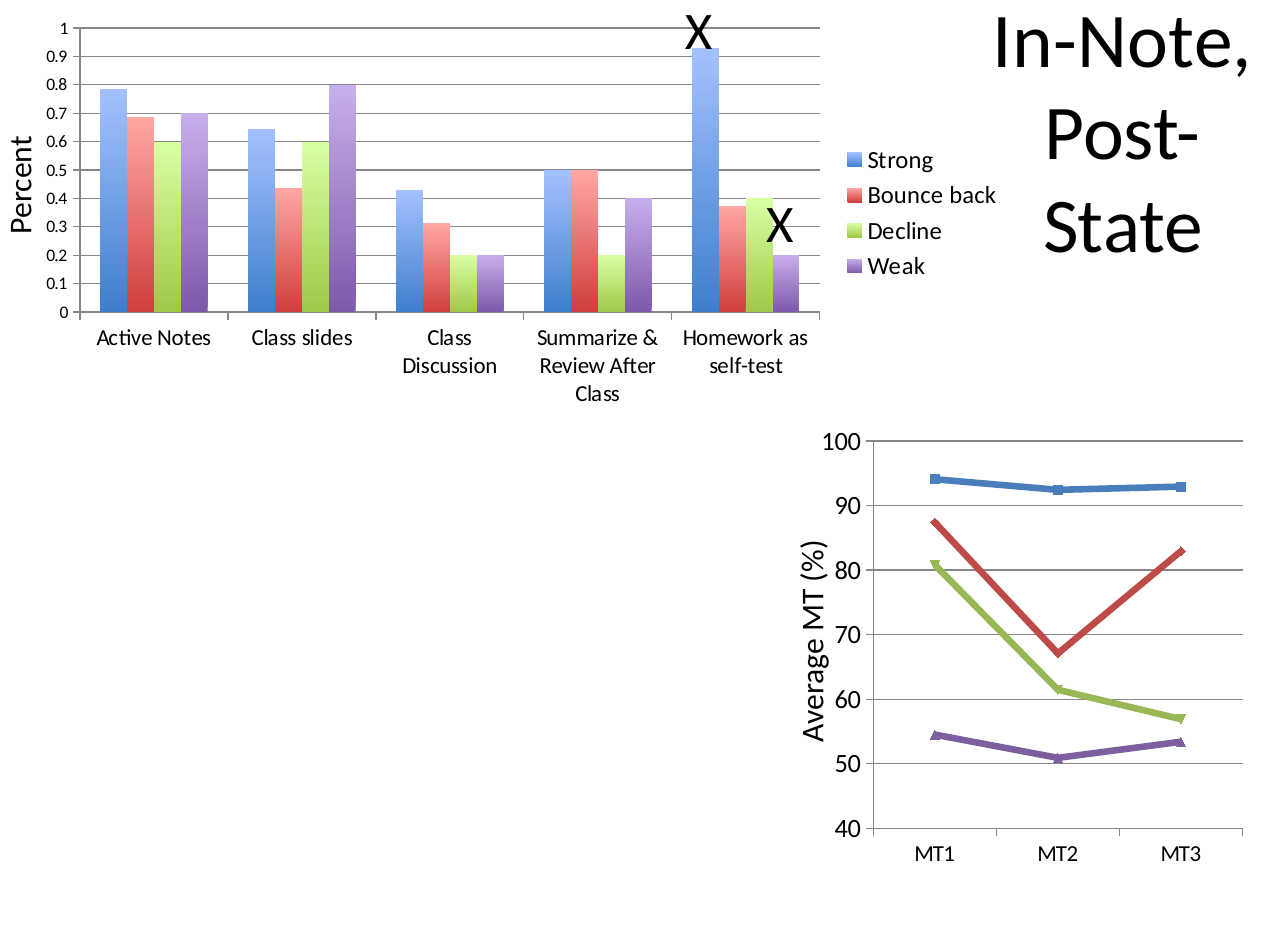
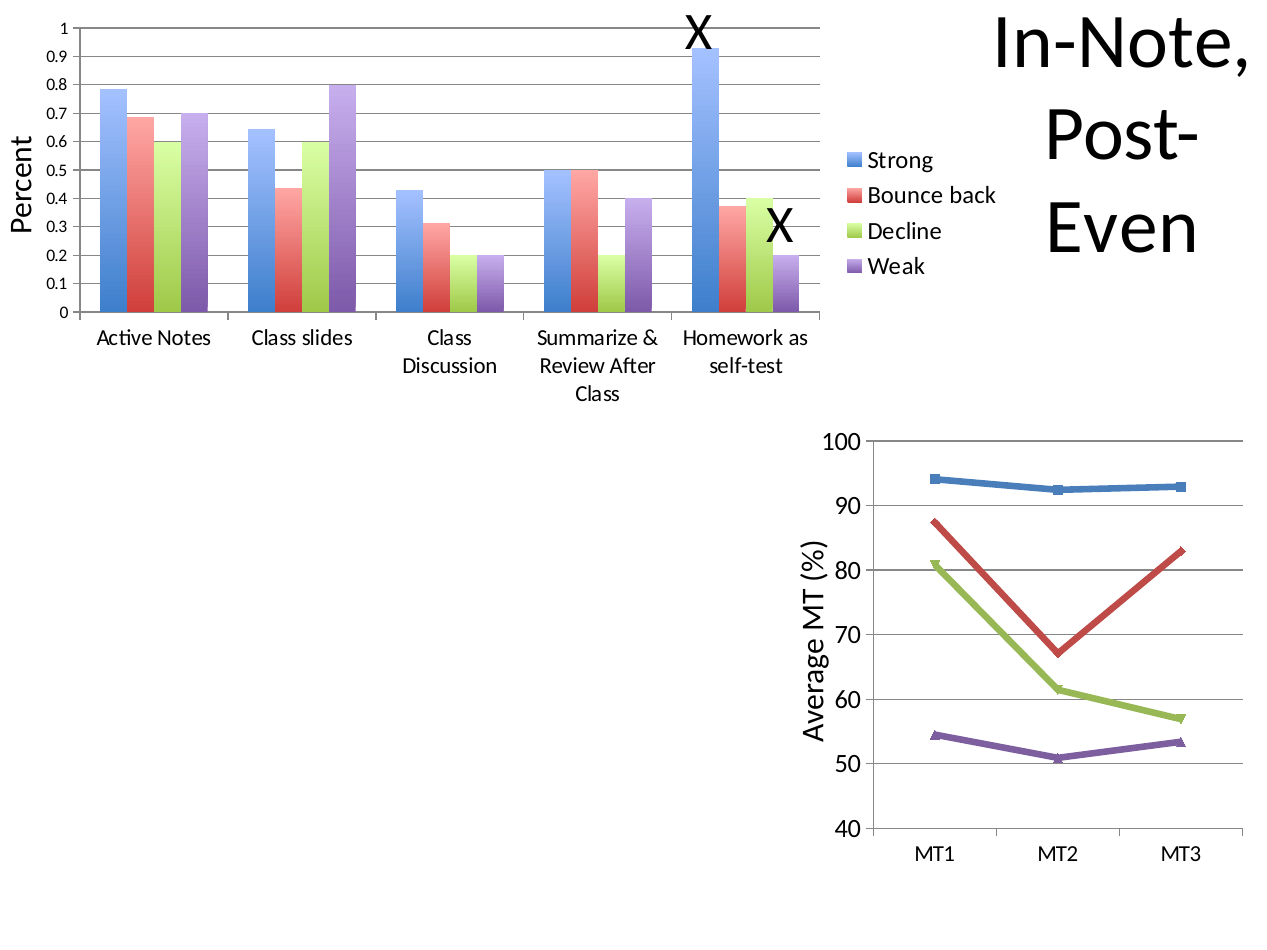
State: State -> Even
